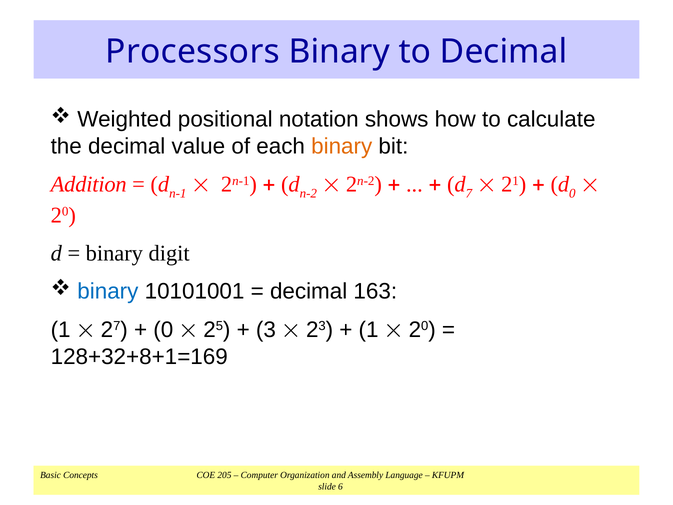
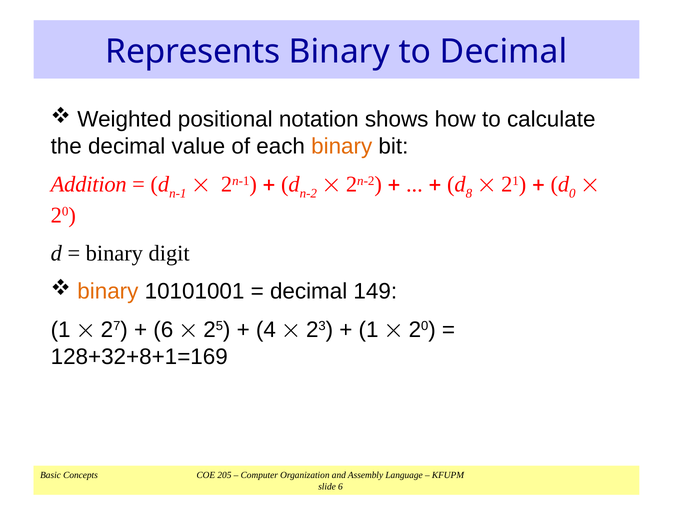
Processors: Processors -> Represents
7: 7 -> 8
binary at (108, 291) colour: blue -> orange
163: 163 -> 149
0 at (163, 330): 0 -> 6
3: 3 -> 4
